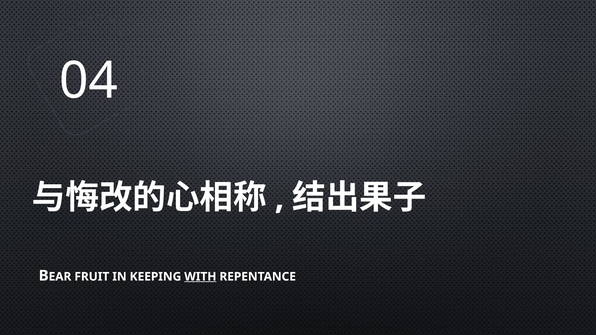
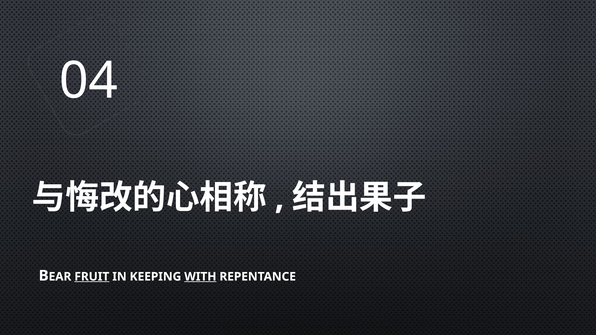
FRUIT underline: none -> present
